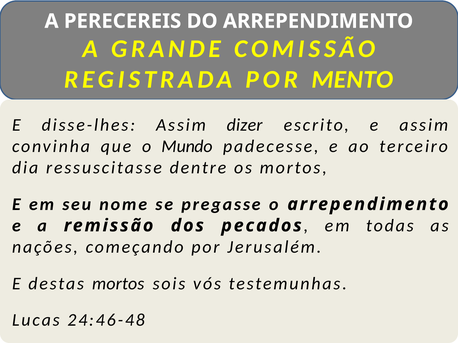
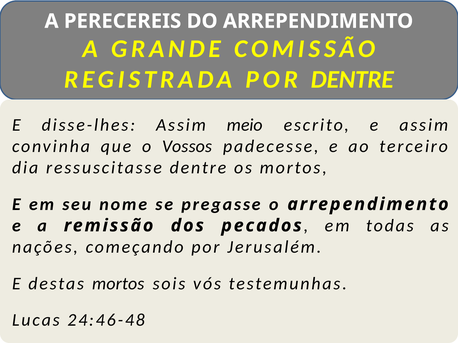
POR MENTO: MENTO -> DENTRE
dizer: dizer -> meio
Mundo: Mundo -> Vossos
